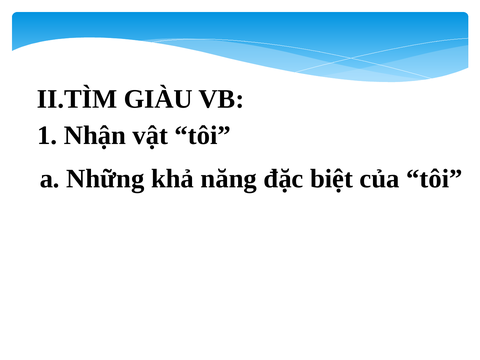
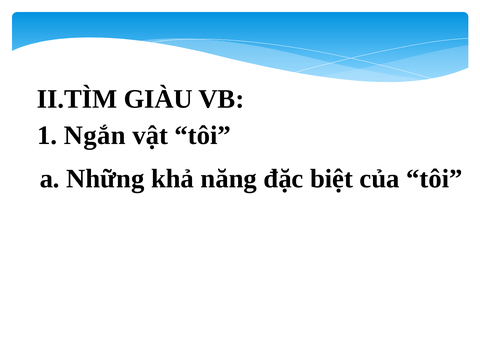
Nhận: Nhận -> Ngắn
